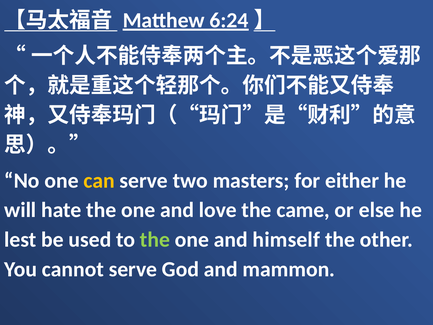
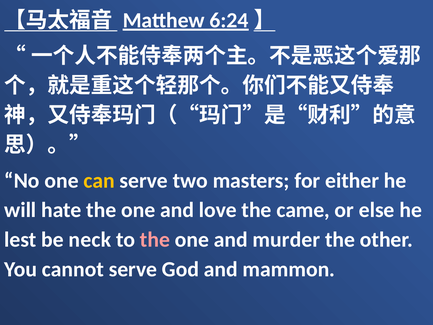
used: used -> neck
the at (155, 240) colour: light green -> pink
himself: himself -> murder
